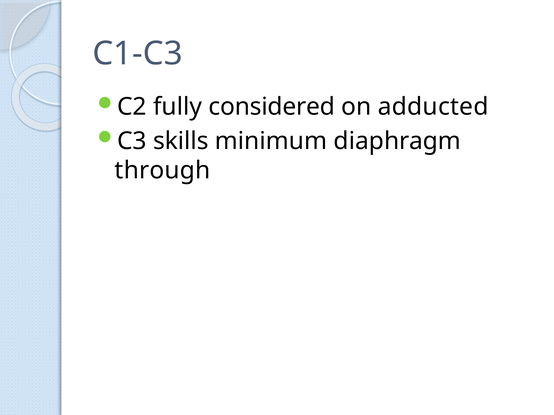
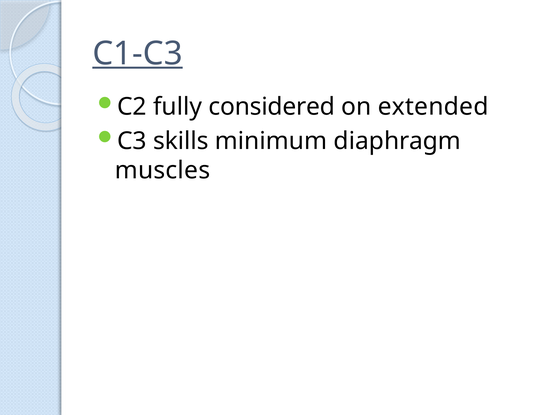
C1-C3 underline: none -> present
adducted: adducted -> extended
through: through -> muscles
